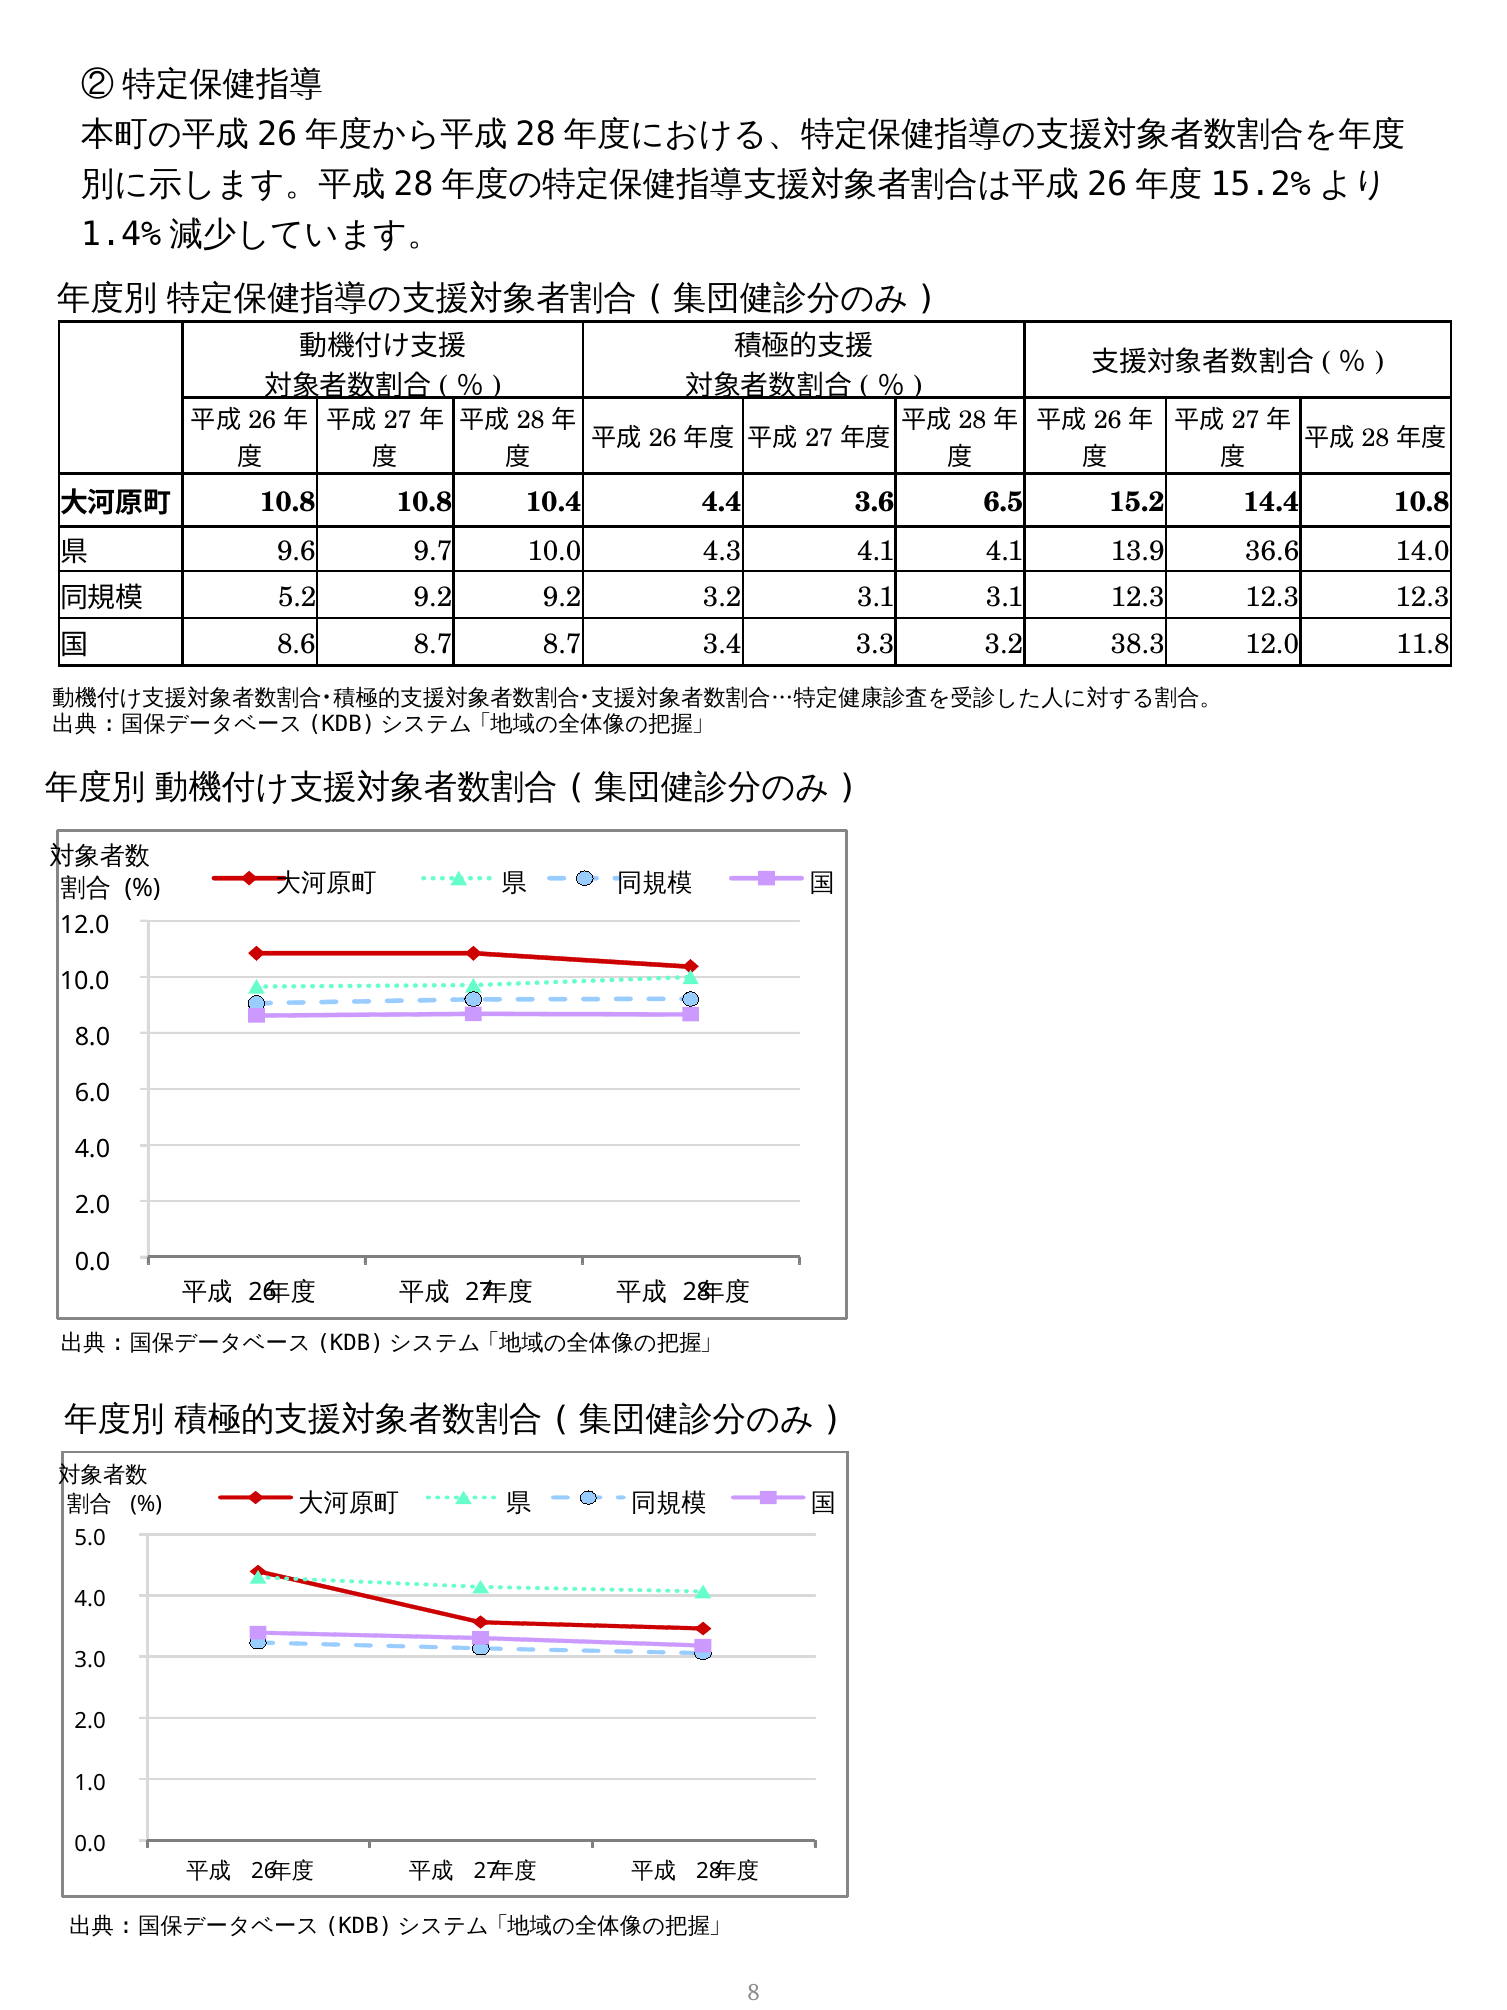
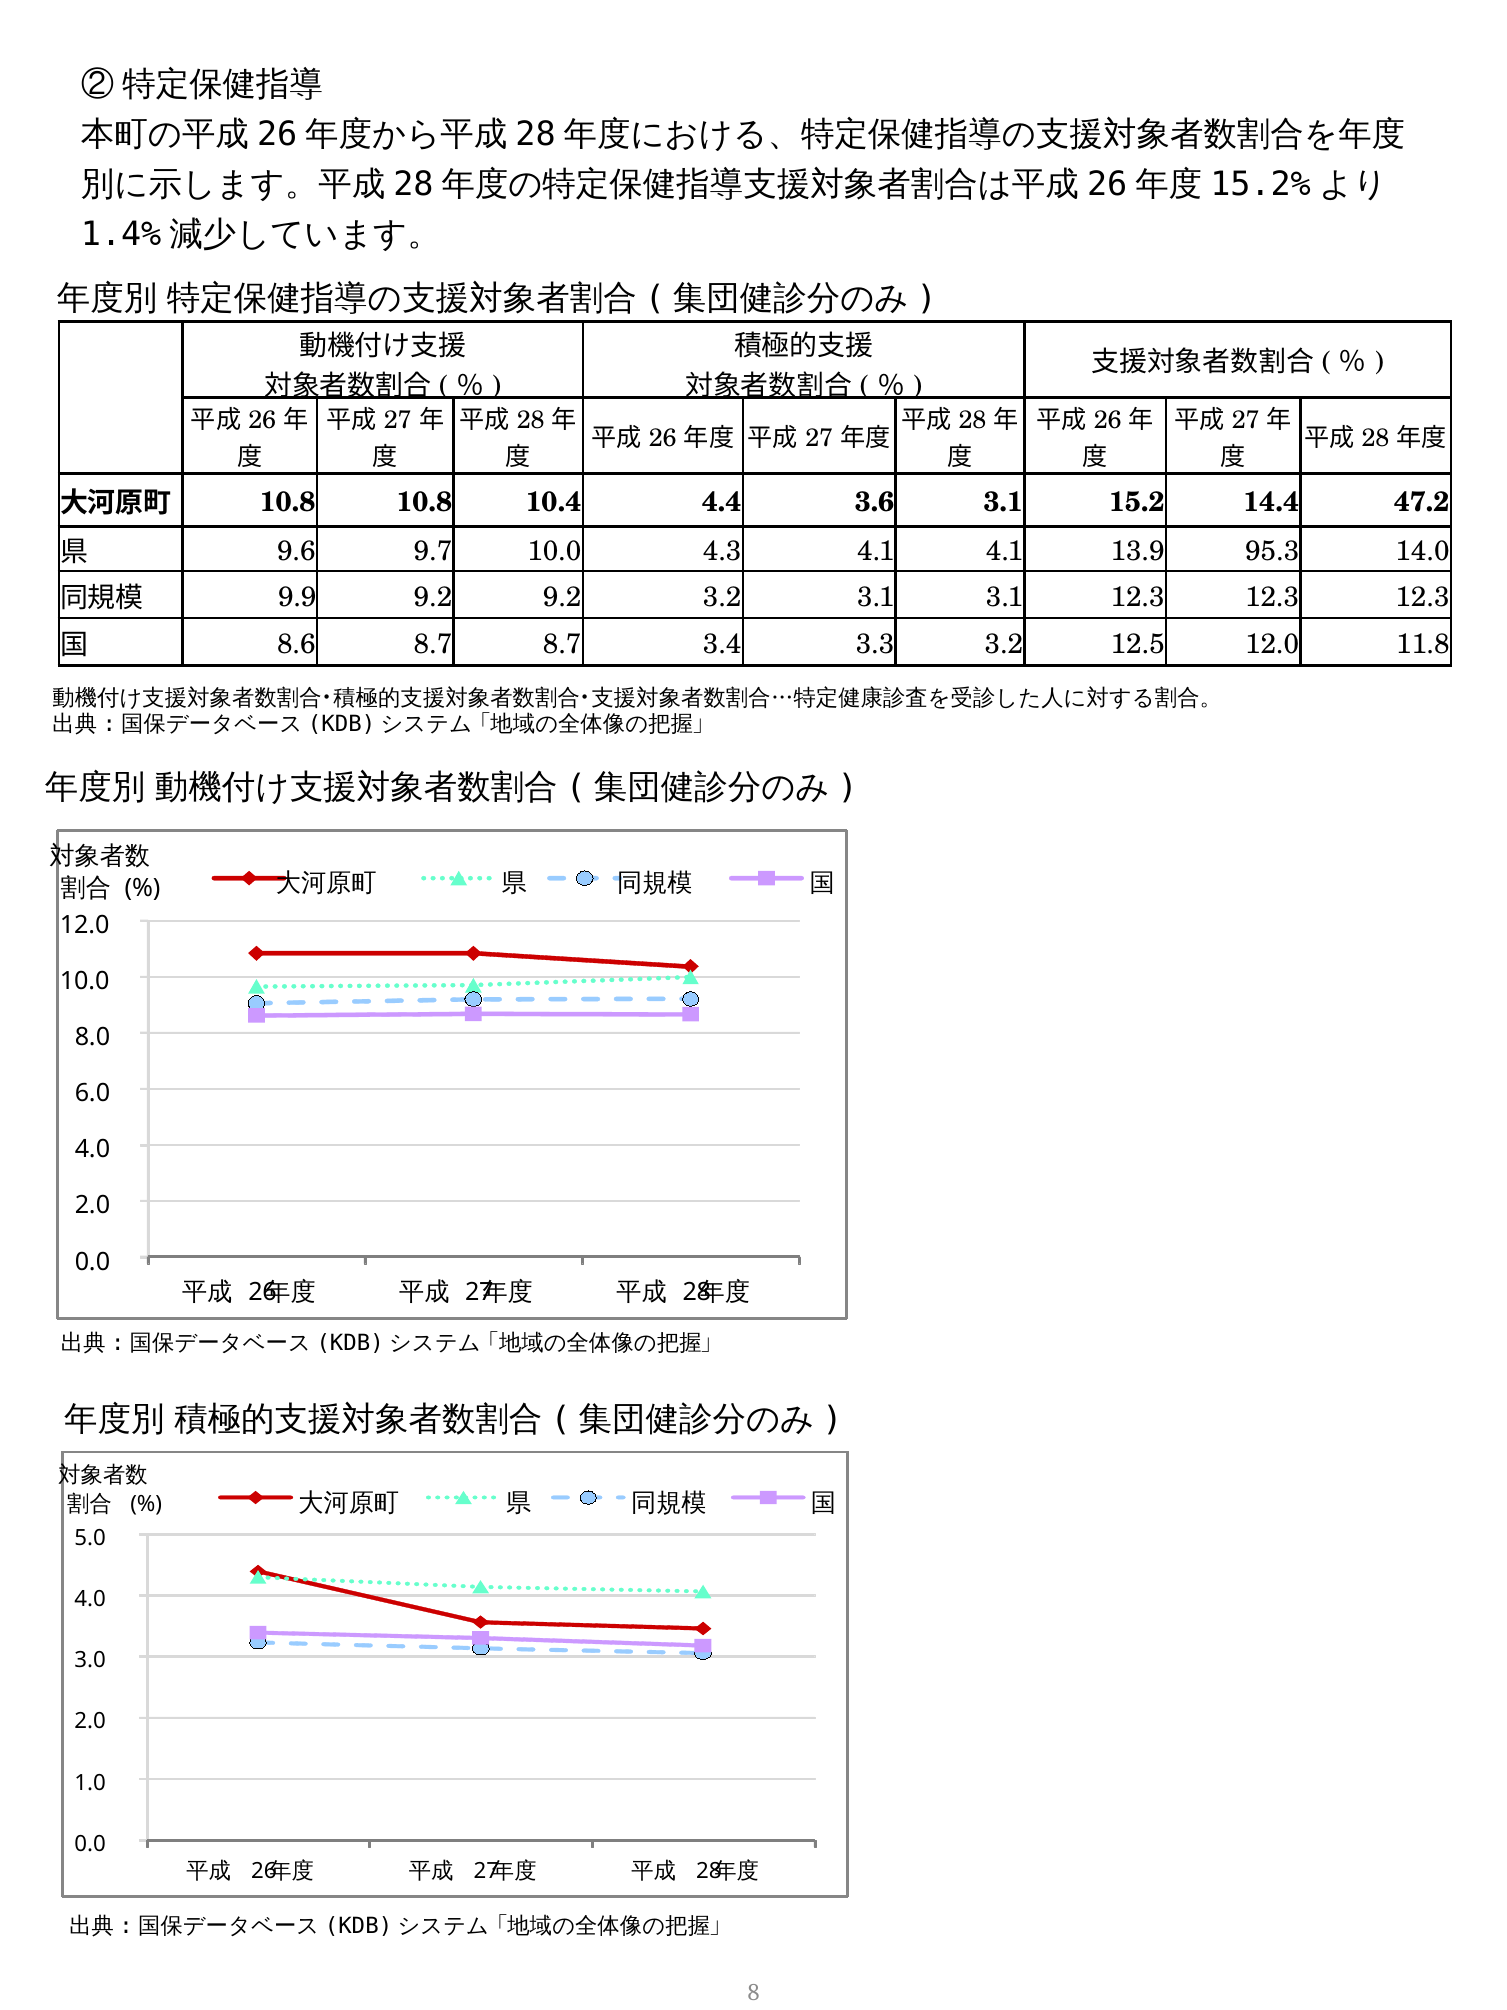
3.6 6.5: 6.5 -> 3.1
14.4 10.8: 10.8 -> 47.2
36.6: 36.6 -> 95.3
5.2: 5.2 -> 9.9
38.3: 38.3 -> 12.5
